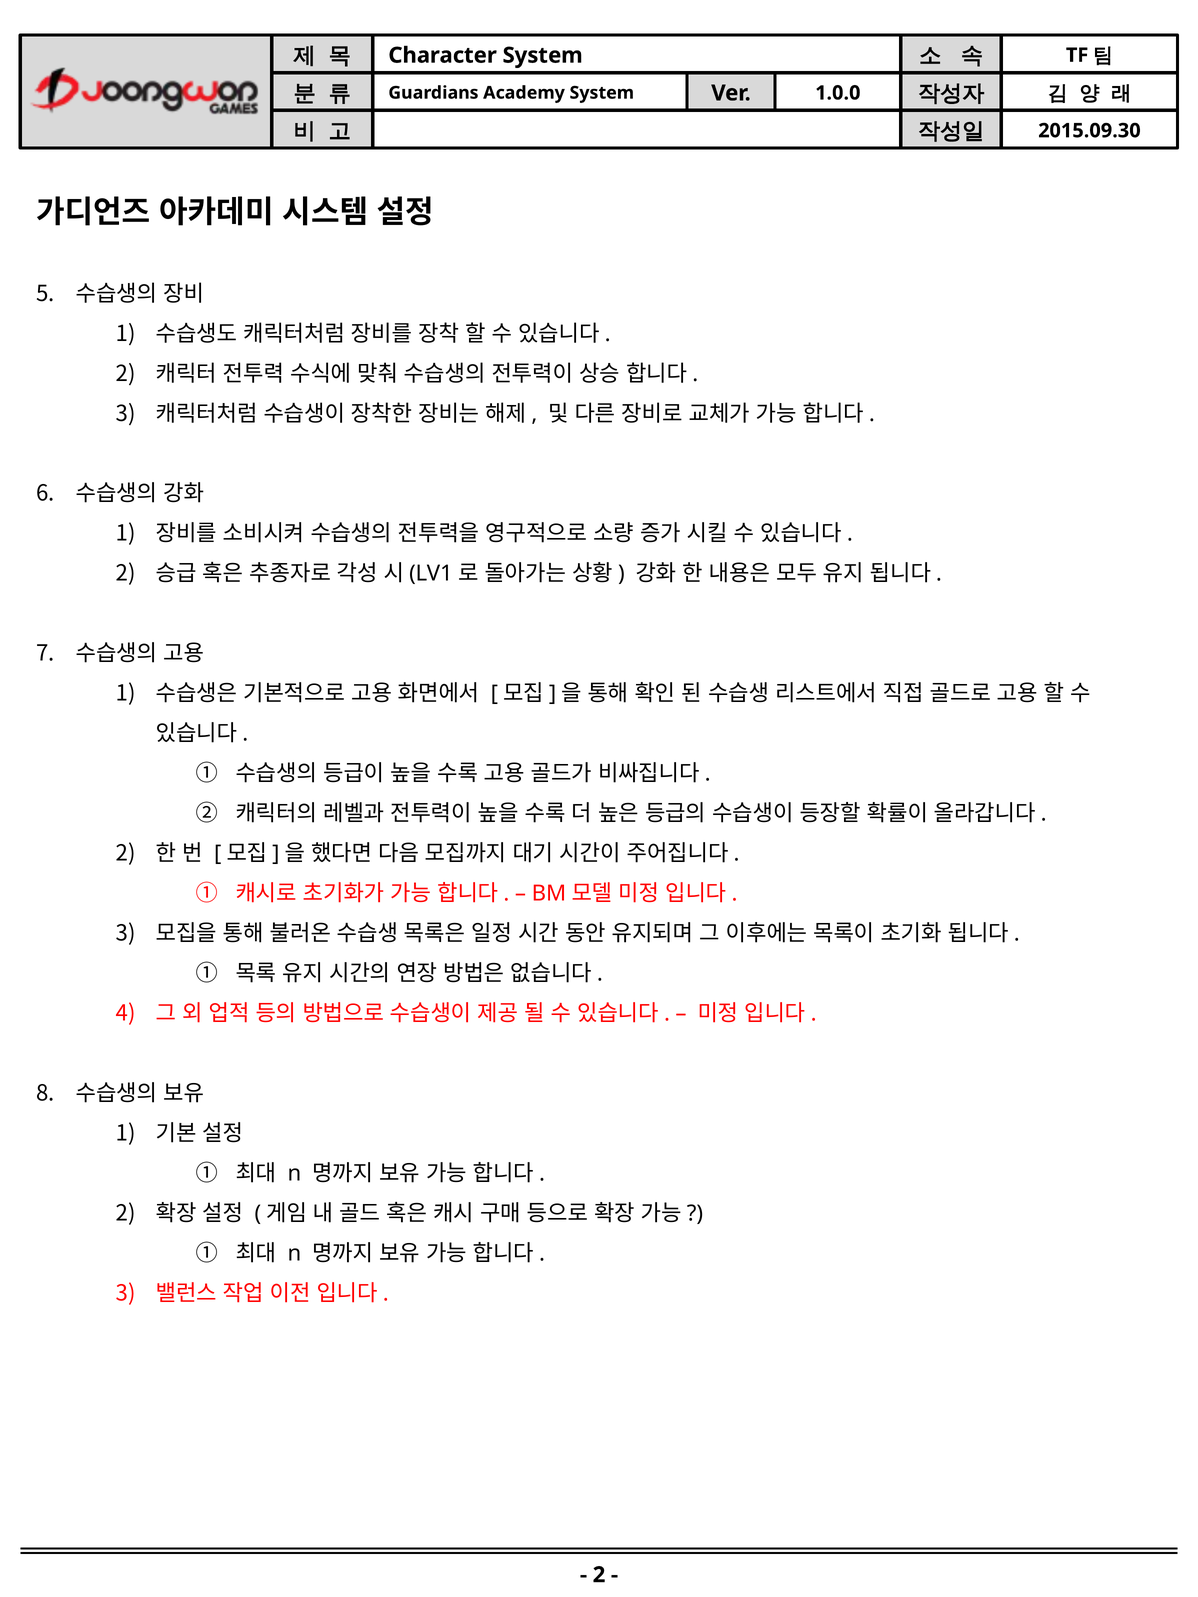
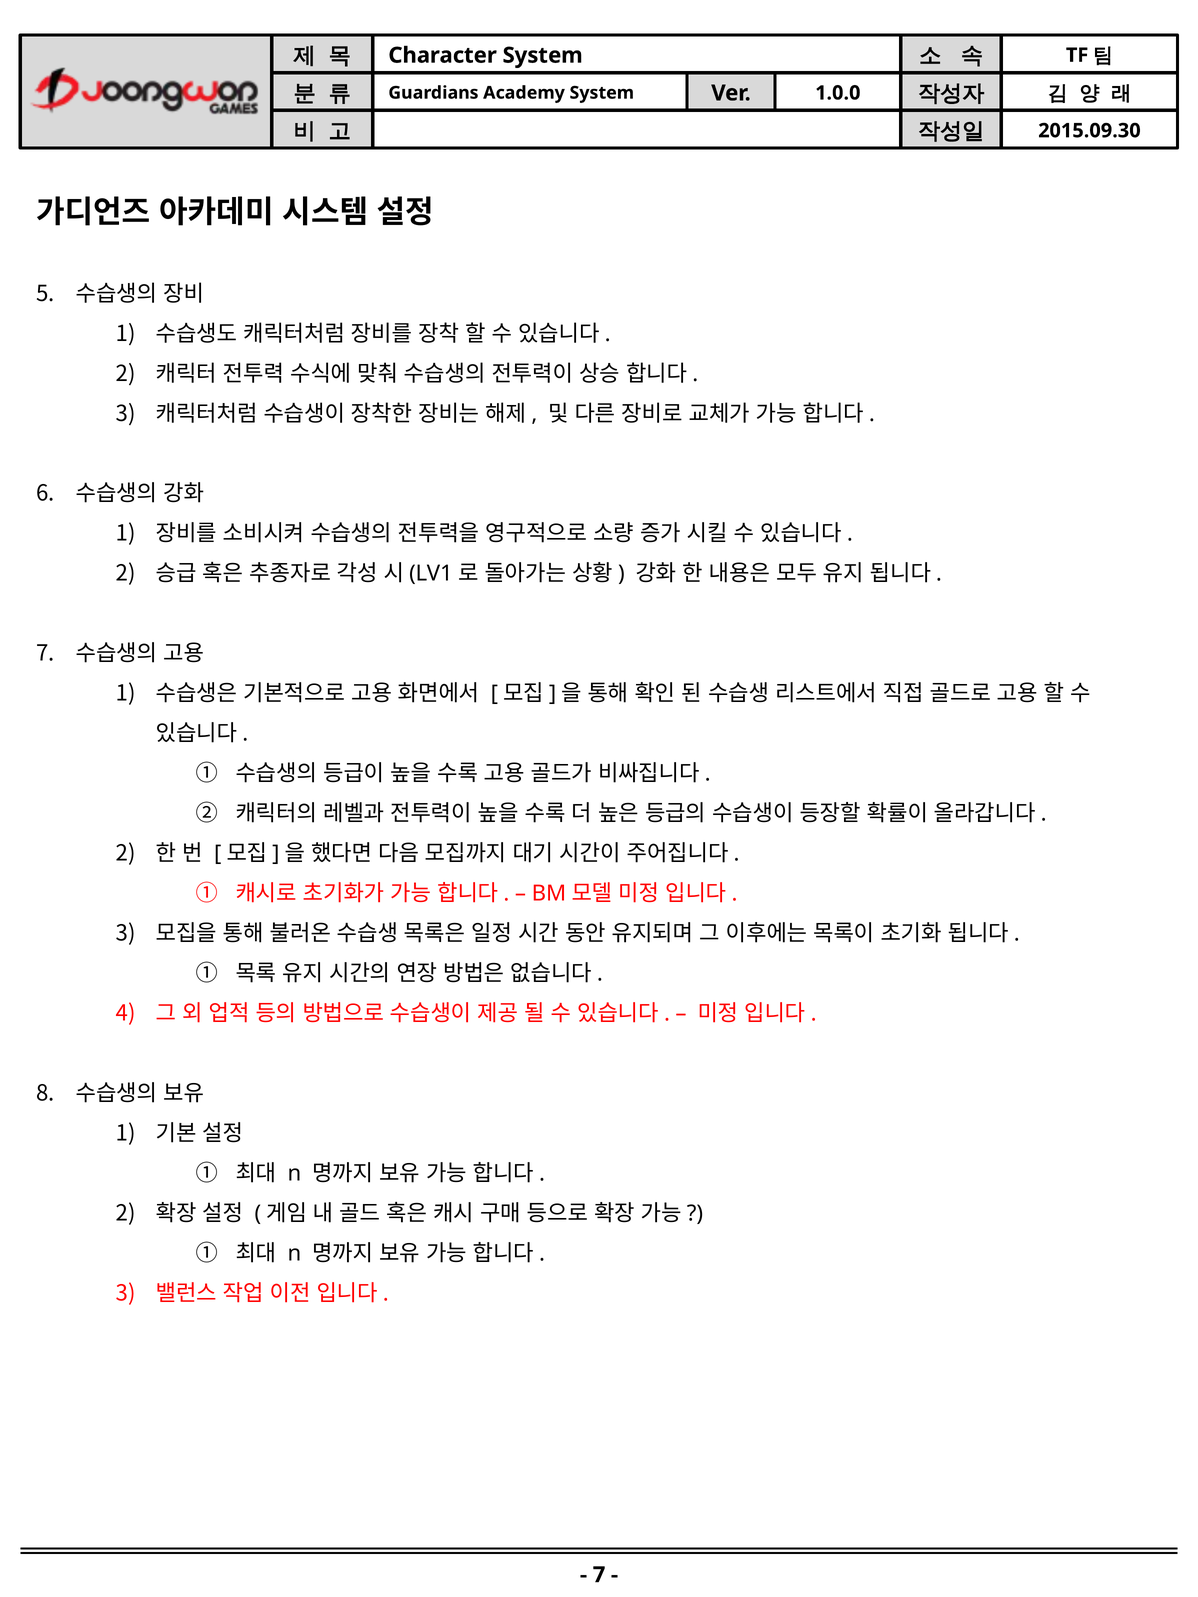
2 at (599, 1575): 2 -> 7
